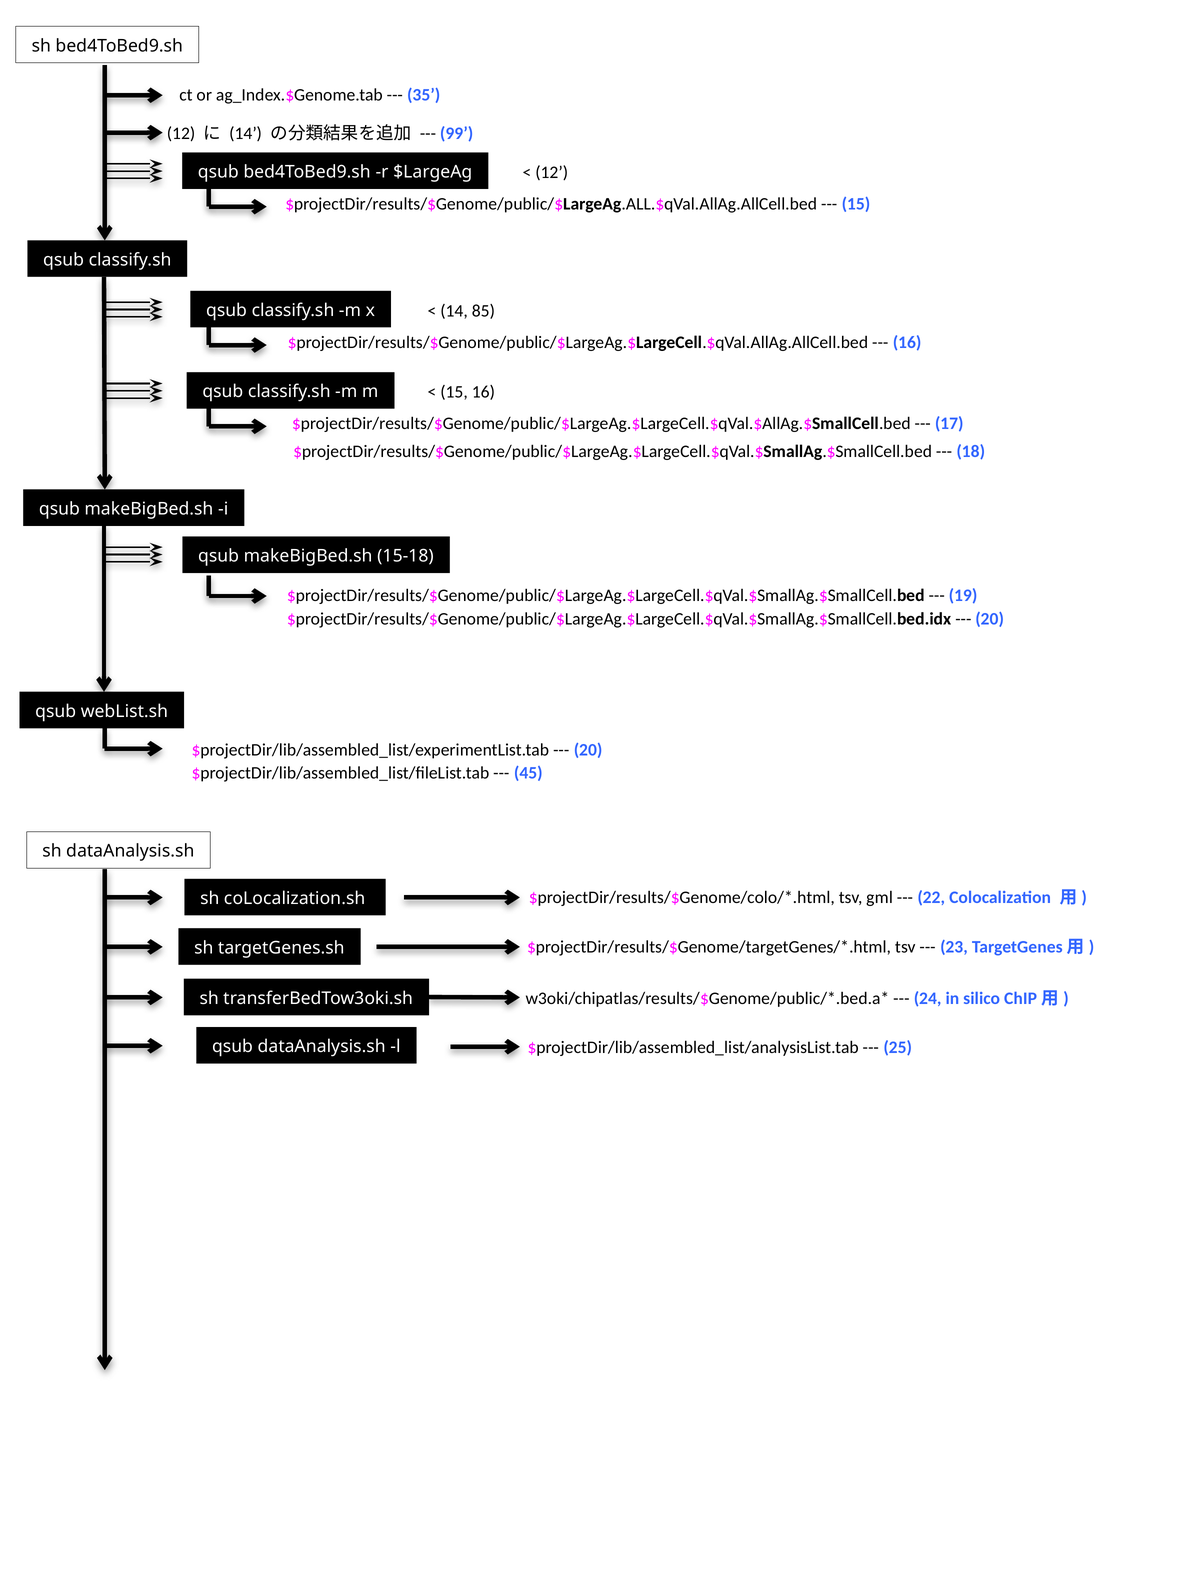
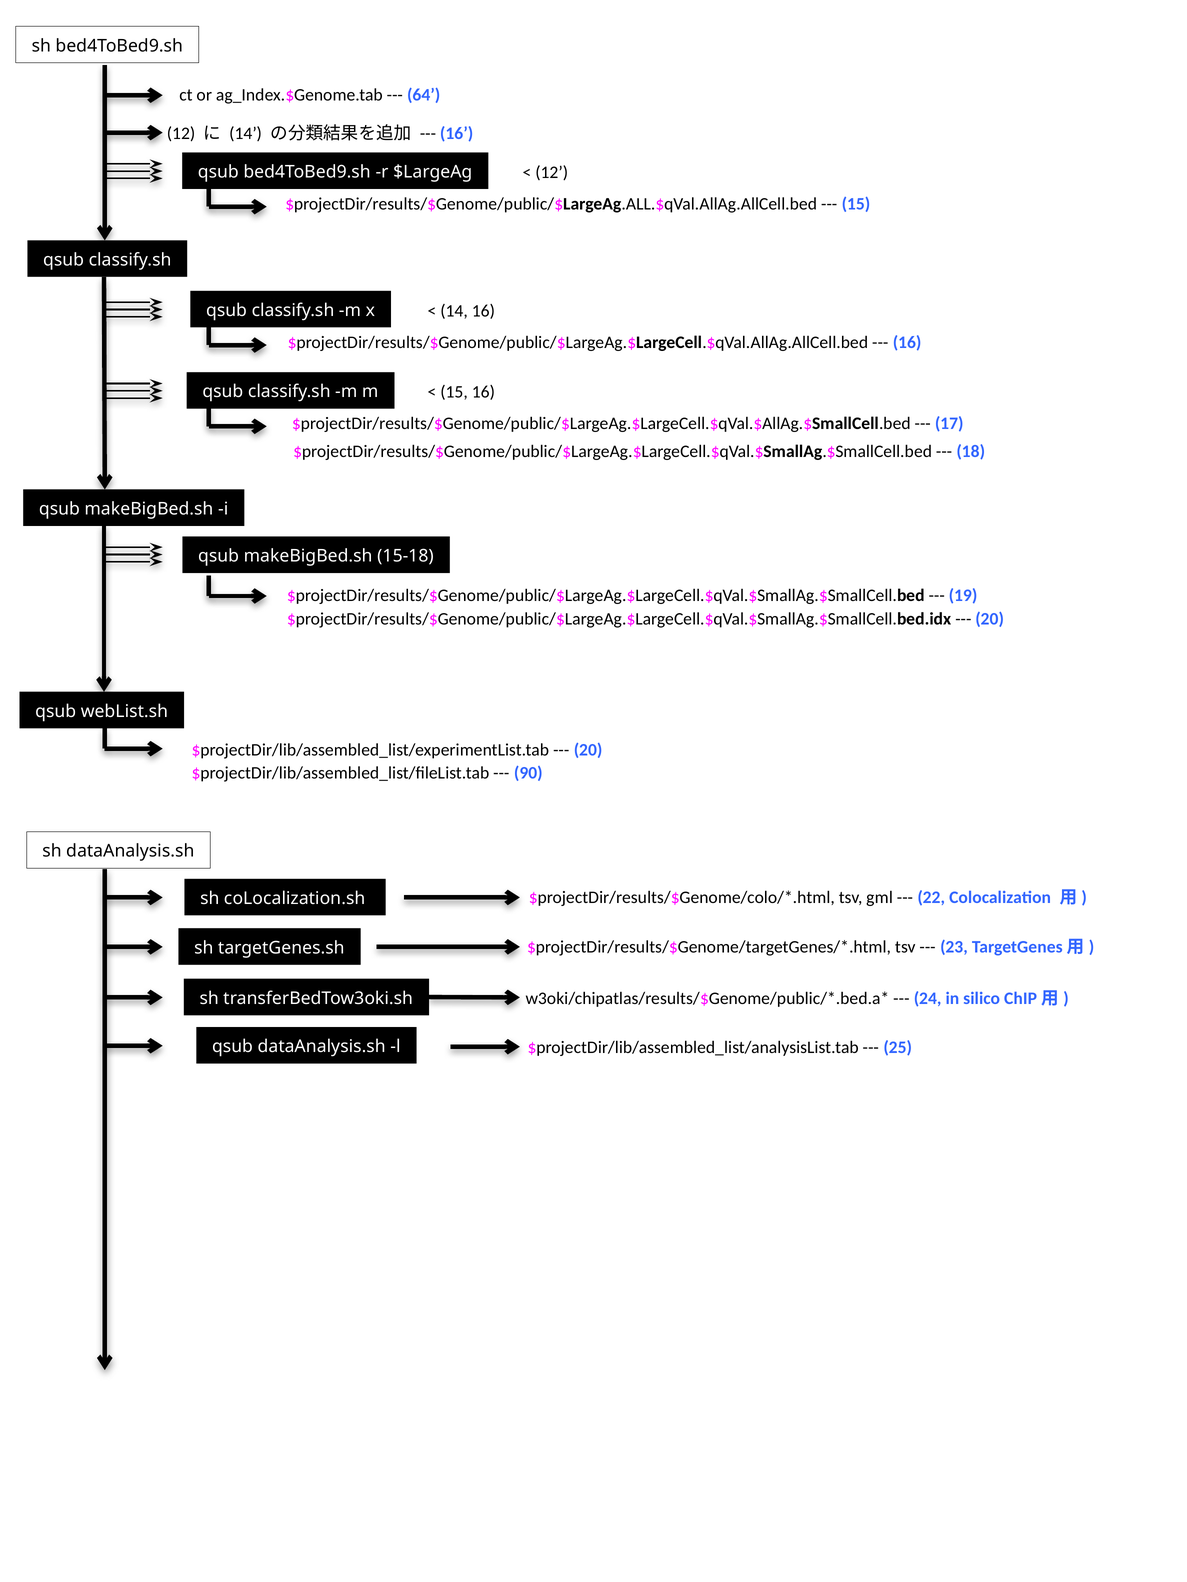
35: 35 -> 64
99 at (457, 133): 99 -> 16
14 85: 85 -> 16
45: 45 -> 90
